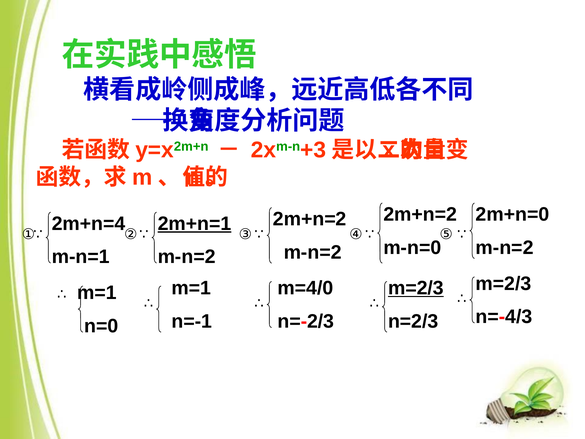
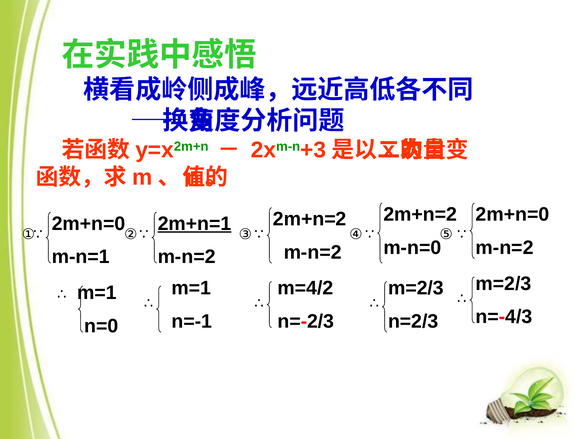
2m+n=4 at (89, 224): 2m+n=4 -> 2m+n=0
m=4/0: m=4/0 -> m=4/2
m=2/3 at (416, 288) underline: present -> none
